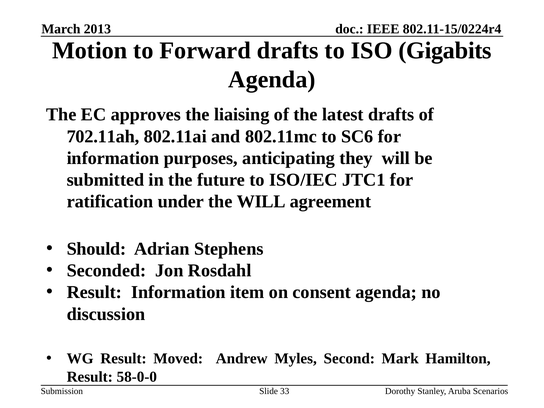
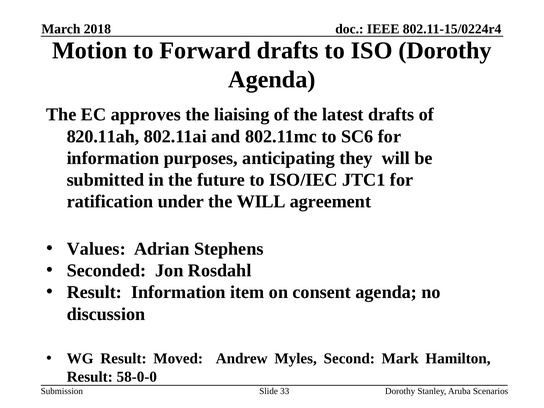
2013: 2013 -> 2018
ISO Gigabits: Gigabits -> Dorothy
702.11ah: 702.11ah -> 820.11ah
Should: Should -> Values
